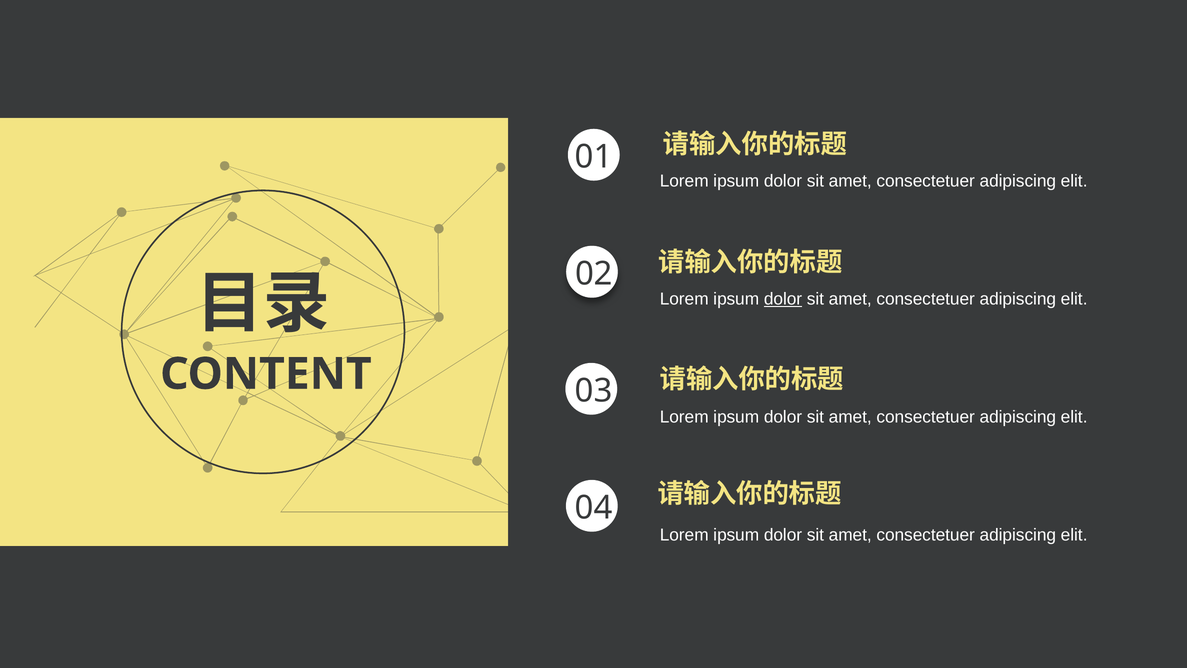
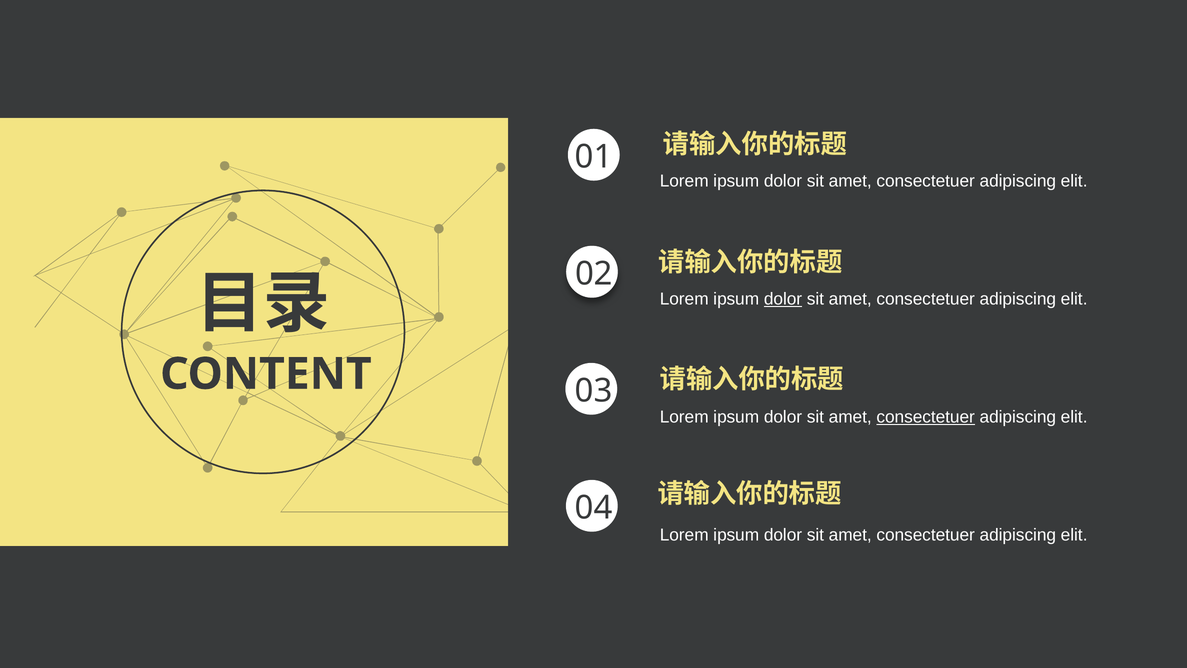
consectetuer at (926, 417) underline: none -> present
